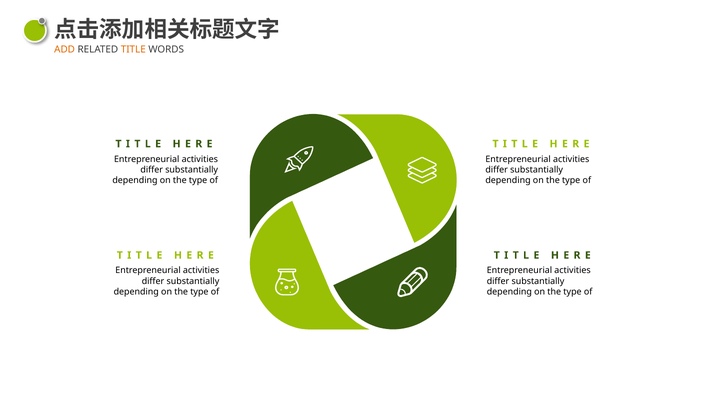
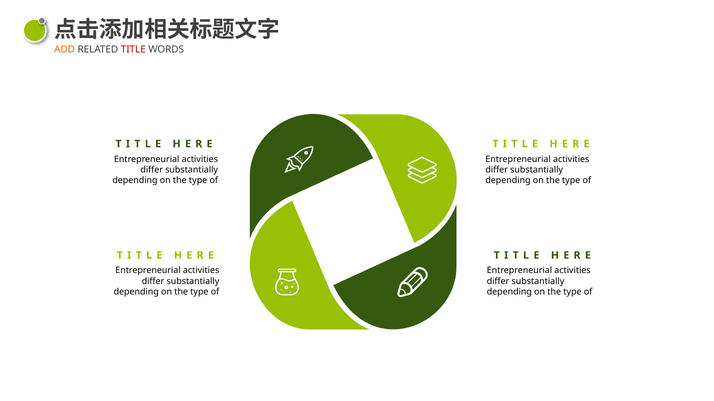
TITLE colour: orange -> red
